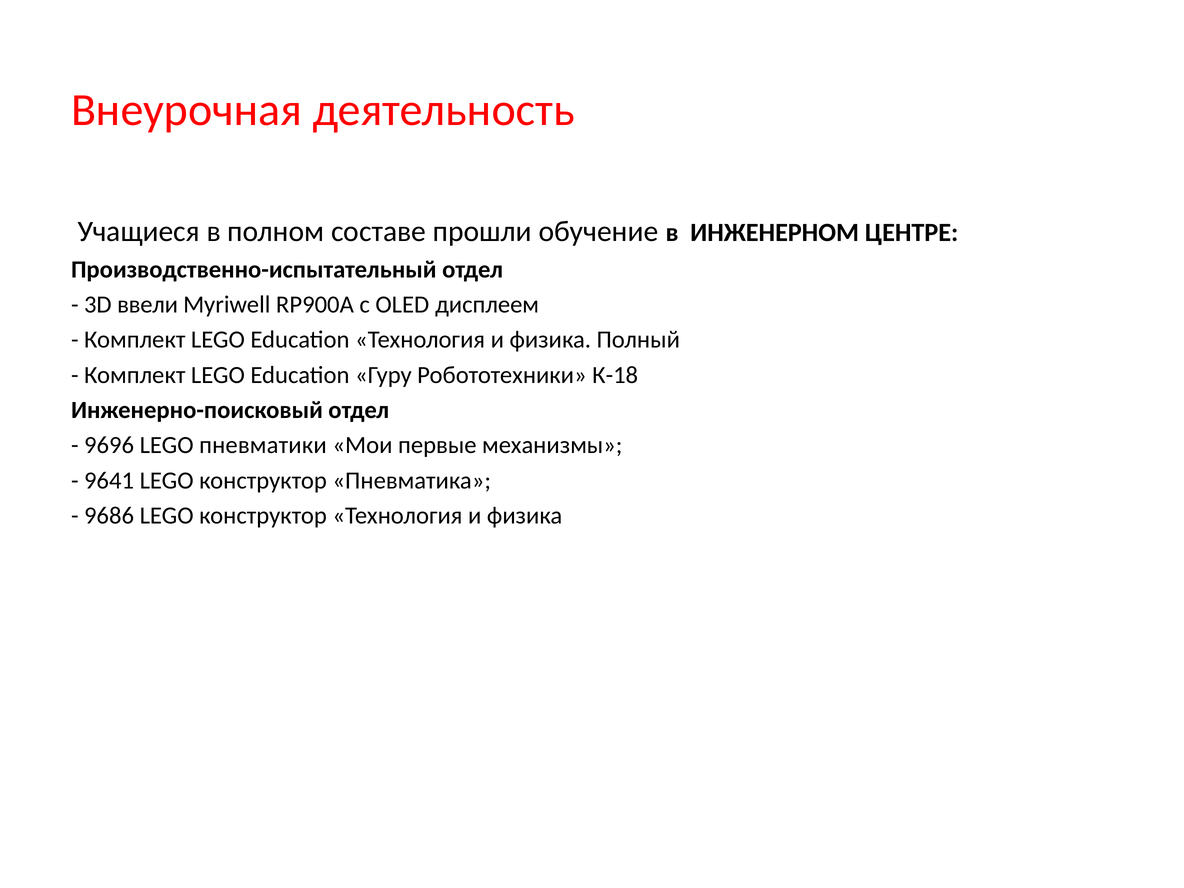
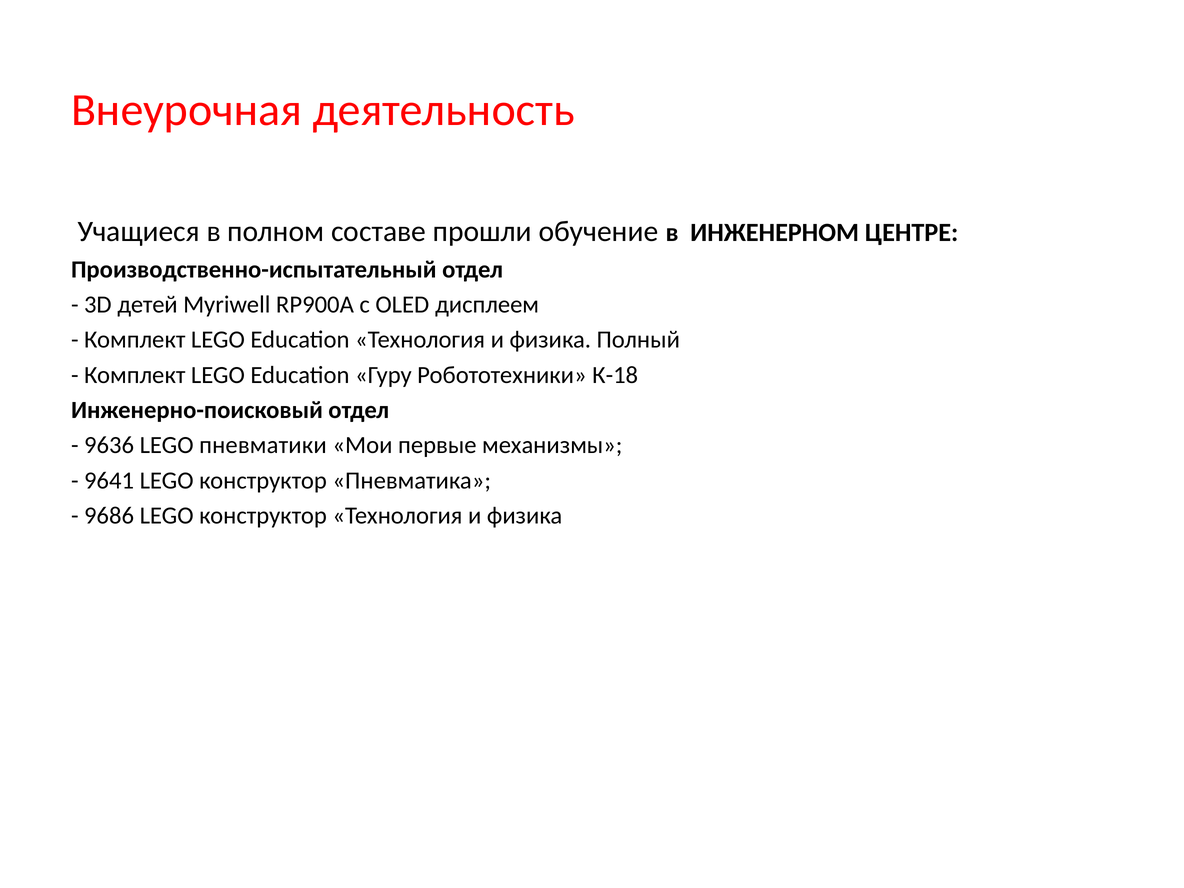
ввели: ввели -> детей
9696: 9696 -> 9636
